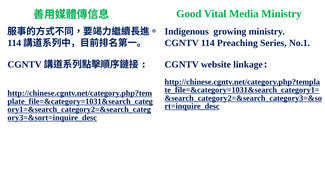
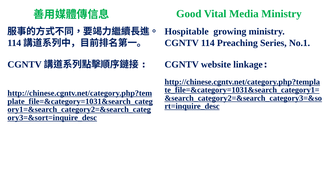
Indigenous: Indigenous -> Hospitable
